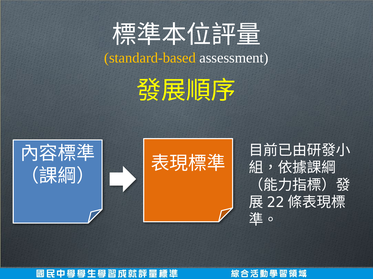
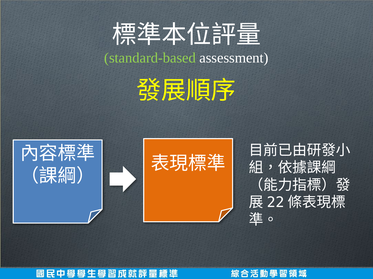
standard-based colour: yellow -> light green
